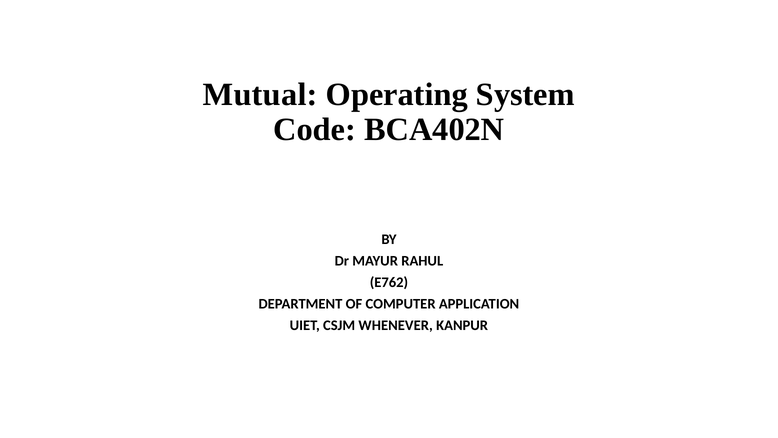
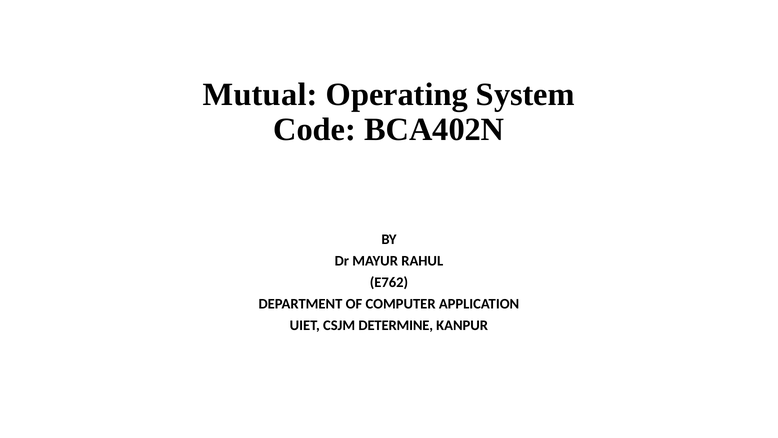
WHENEVER: WHENEVER -> DETERMINE
